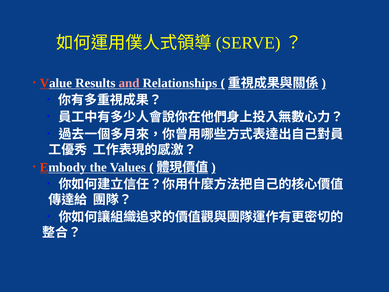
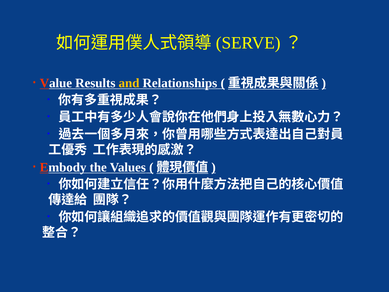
and colour: pink -> yellow
